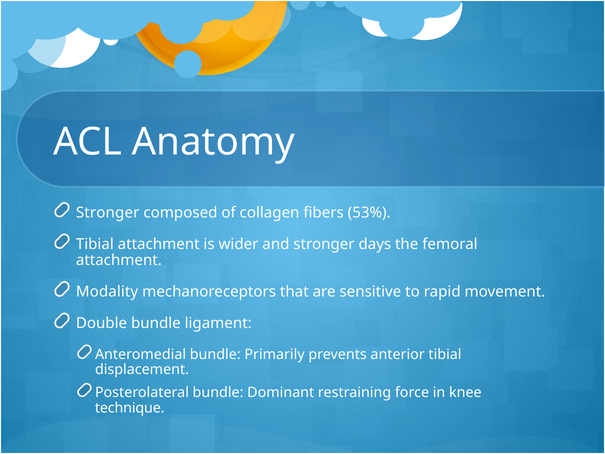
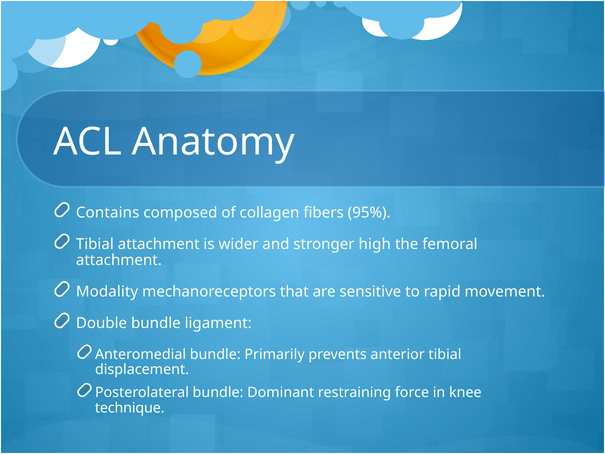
Stronger at (108, 212): Stronger -> Contains
53%: 53% -> 95%
days: days -> high
